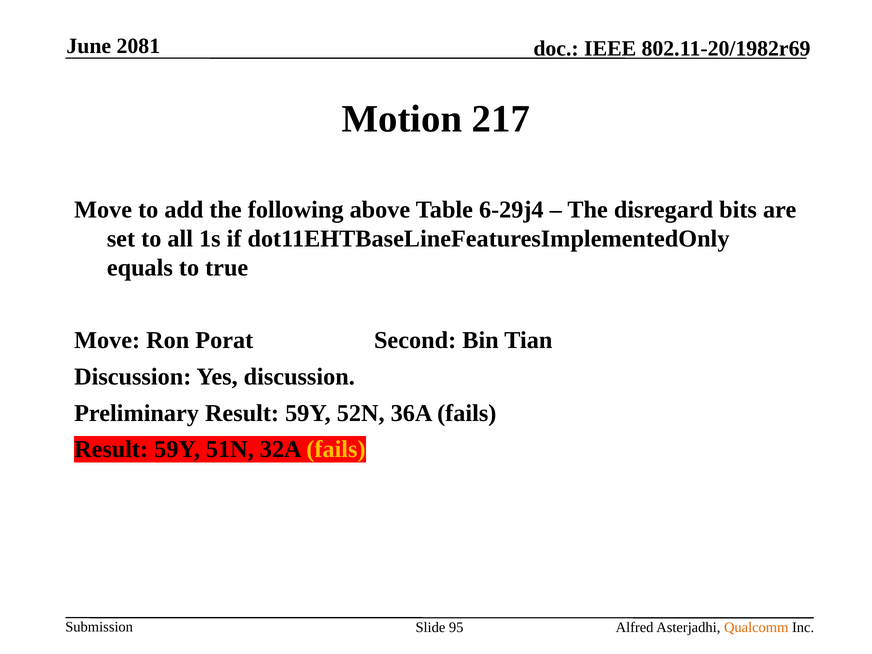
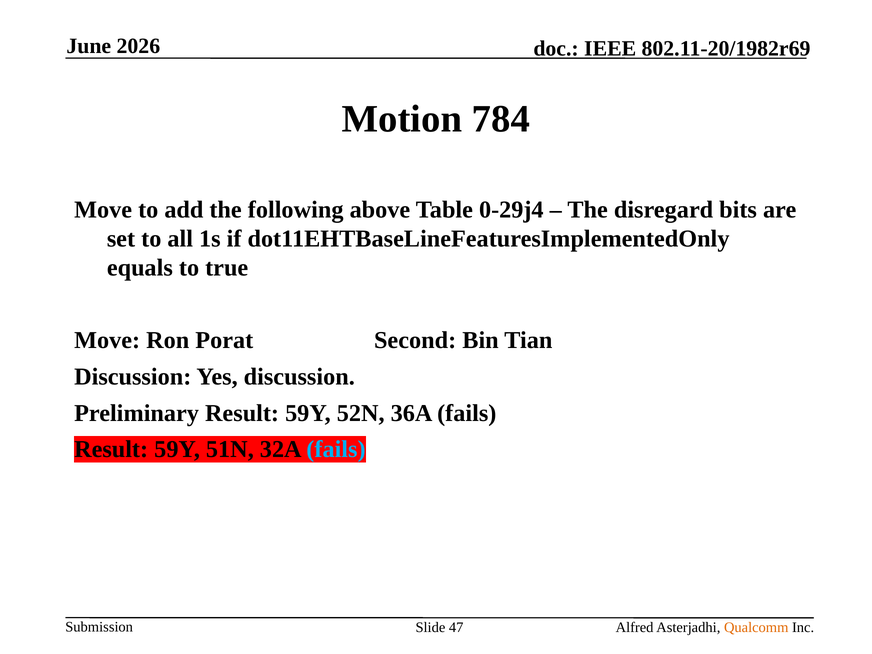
2081: 2081 -> 2026
217: 217 -> 784
6-29j4: 6-29j4 -> 0-29j4
fails at (336, 449) colour: yellow -> light blue
95: 95 -> 47
